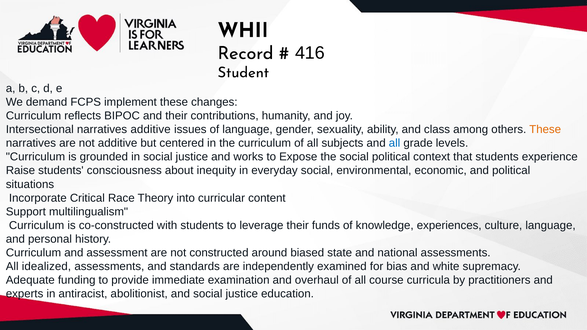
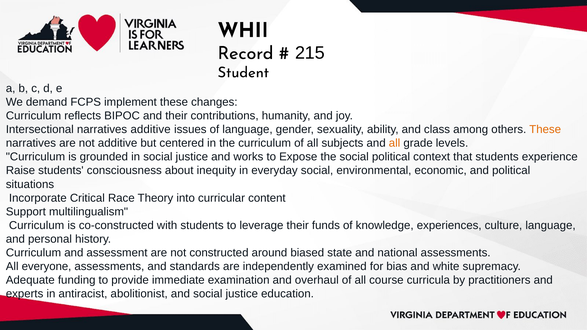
416: 416 -> 215
all at (395, 143) colour: blue -> orange
idealized: idealized -> everyone
